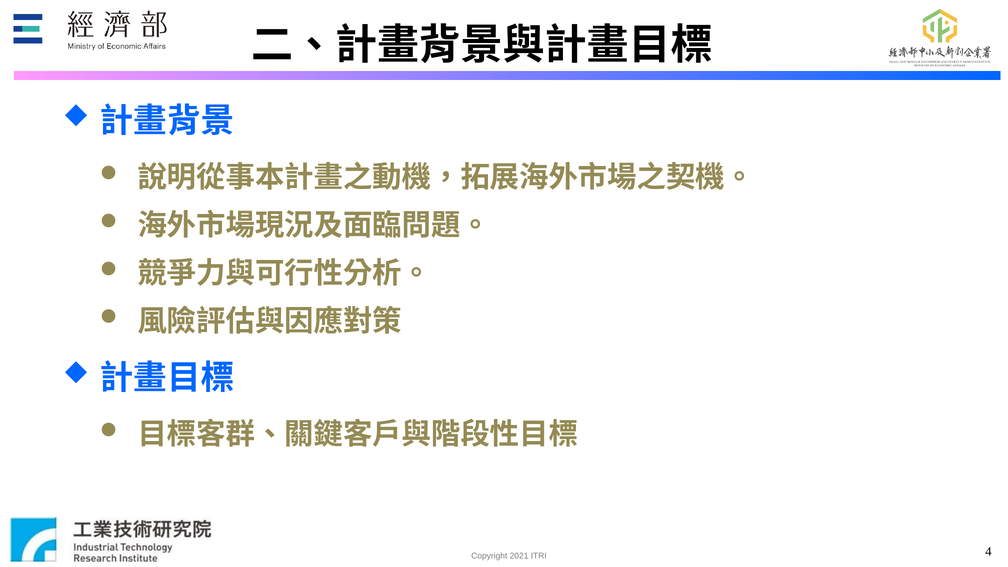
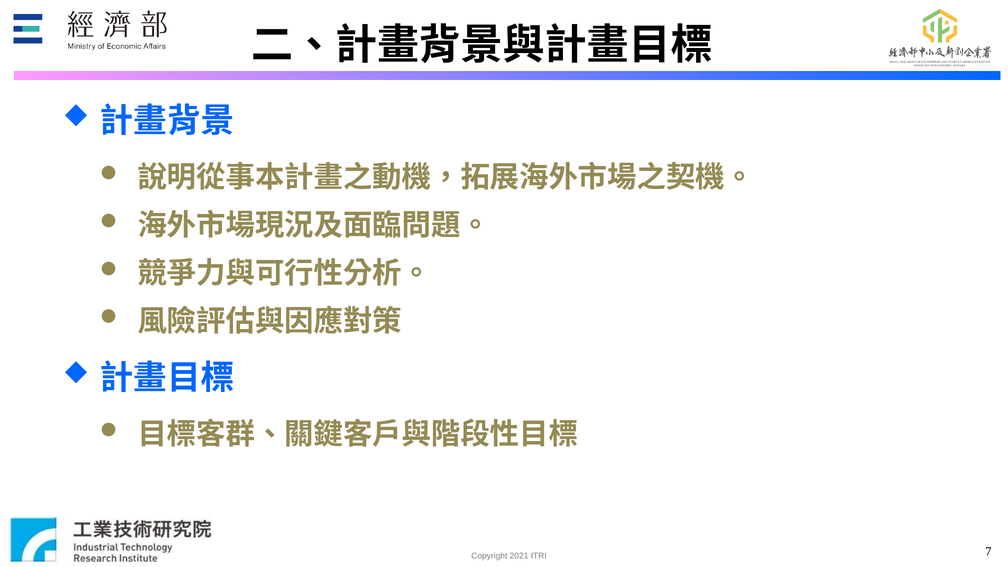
4: 4 -> 7
